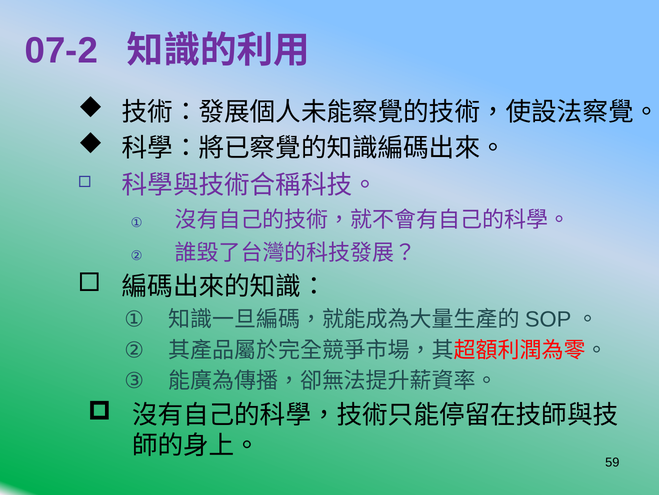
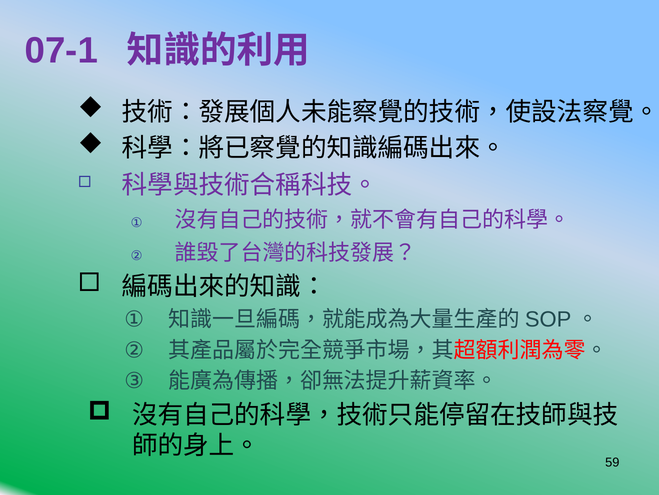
07-2: 07-2 -> 07-1
